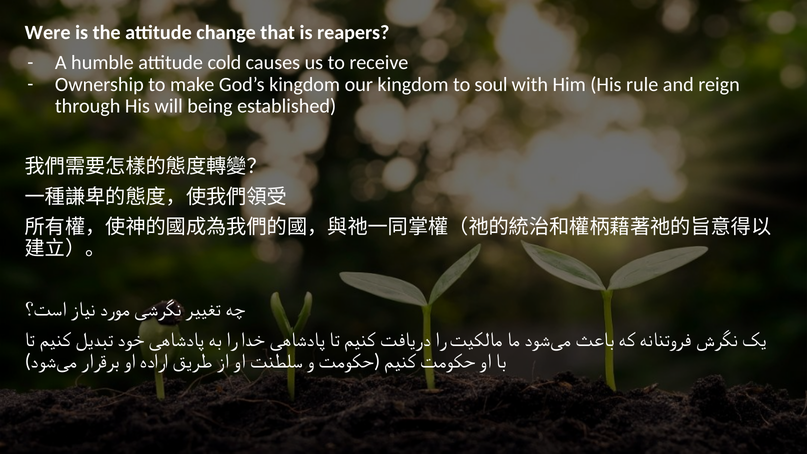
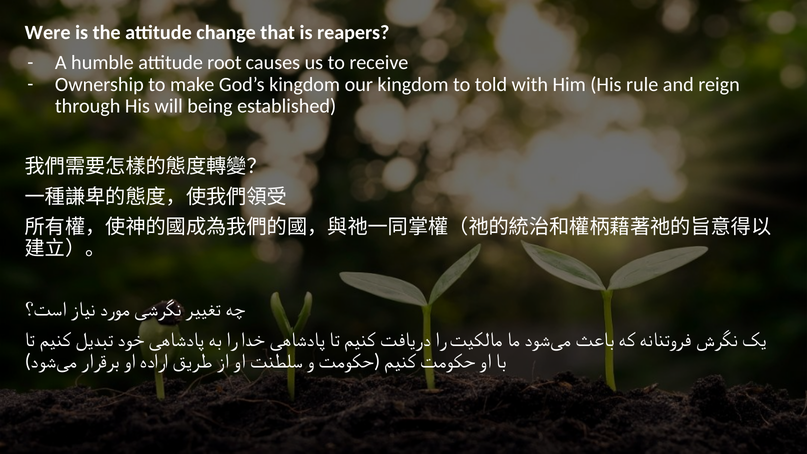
cold: cold -> root
soul: soul -> told
